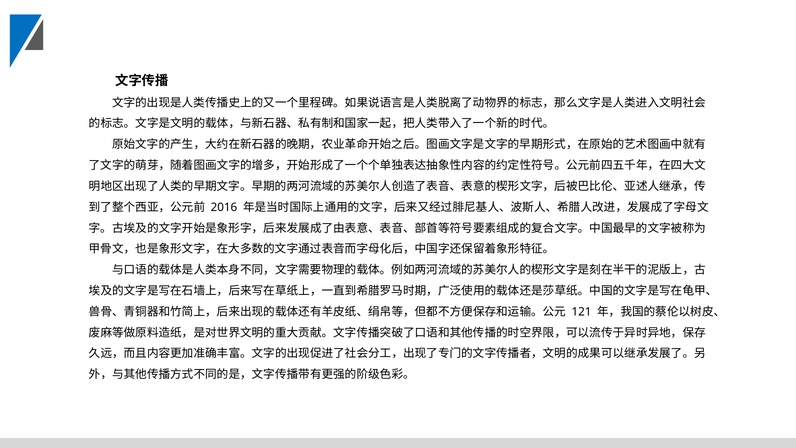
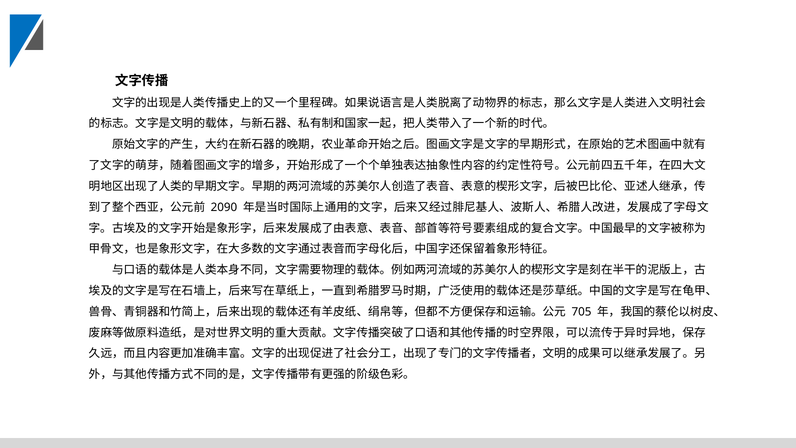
2016: 2016 -> 2090
121: 121 -> 705
